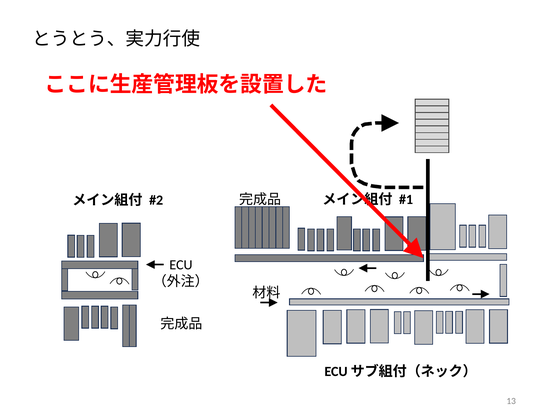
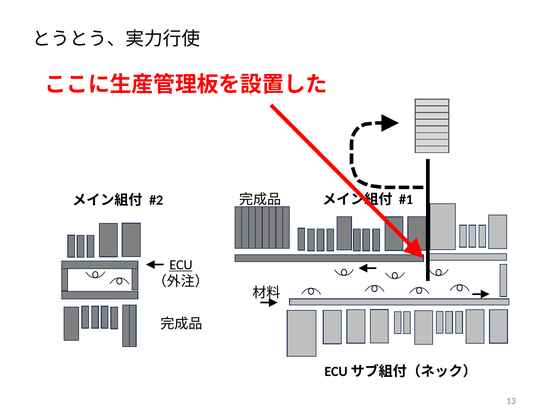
ECU underline: none -> present
